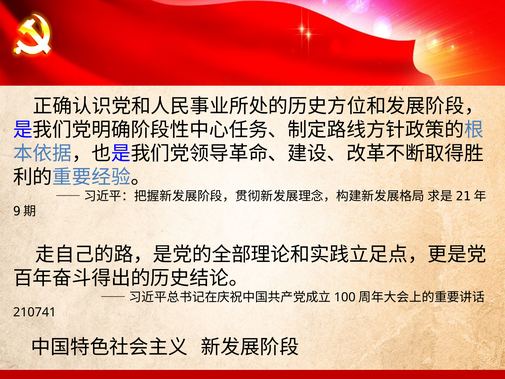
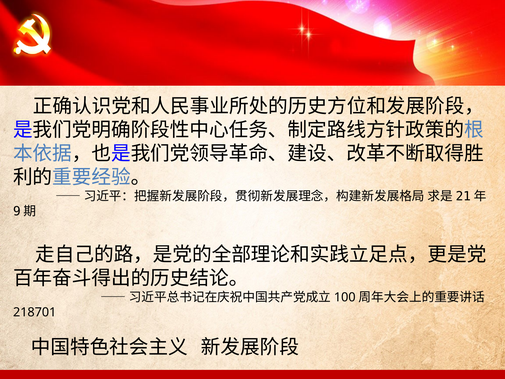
210741: 210741 -> 218701
